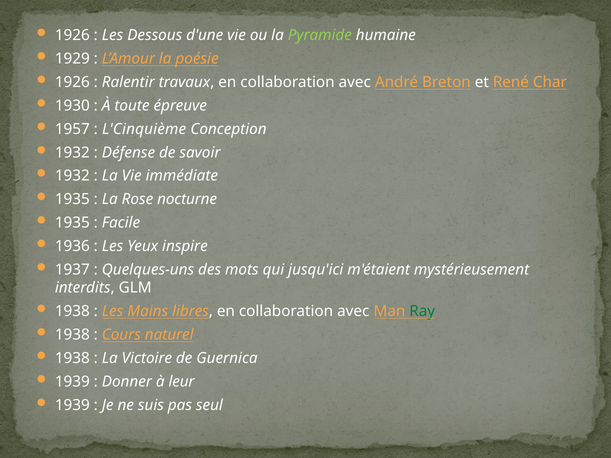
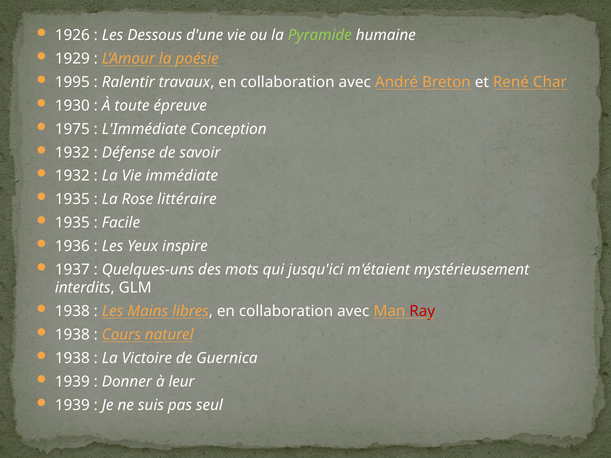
1926 at (72, 82): 1926 -> 1995
1957: 1957 -> 1975
L'Cinquième: L'Cinquième -> L'Immédiate
nocturne: nocturne -> littéraire
Ray colour: green -> red
